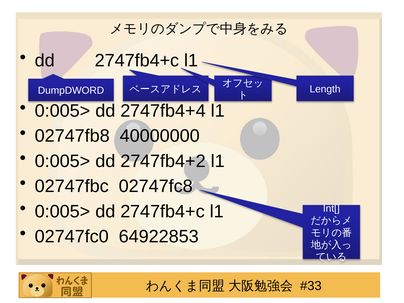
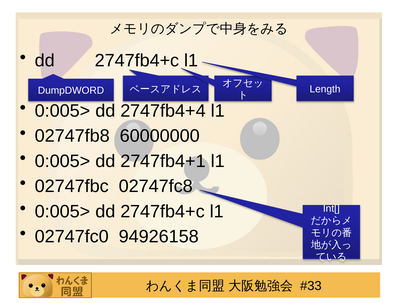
40000000: 40000000 -> 60000000
2747fb4+2: 2747fb4+2 -> 2747fb4+1
64922853: 64922853 -> 94926158
